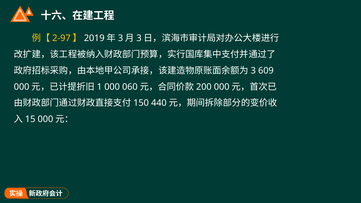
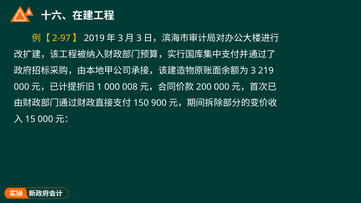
609: 609 -> 219
060: 060 -> 008
440: 440 -> 900
